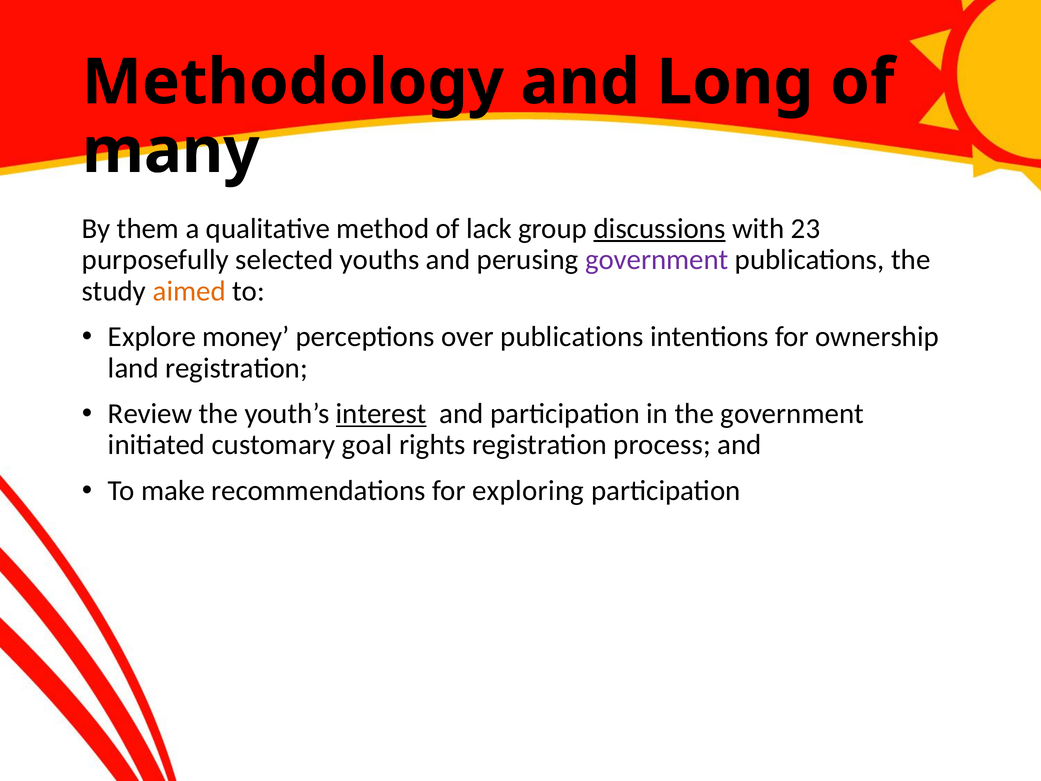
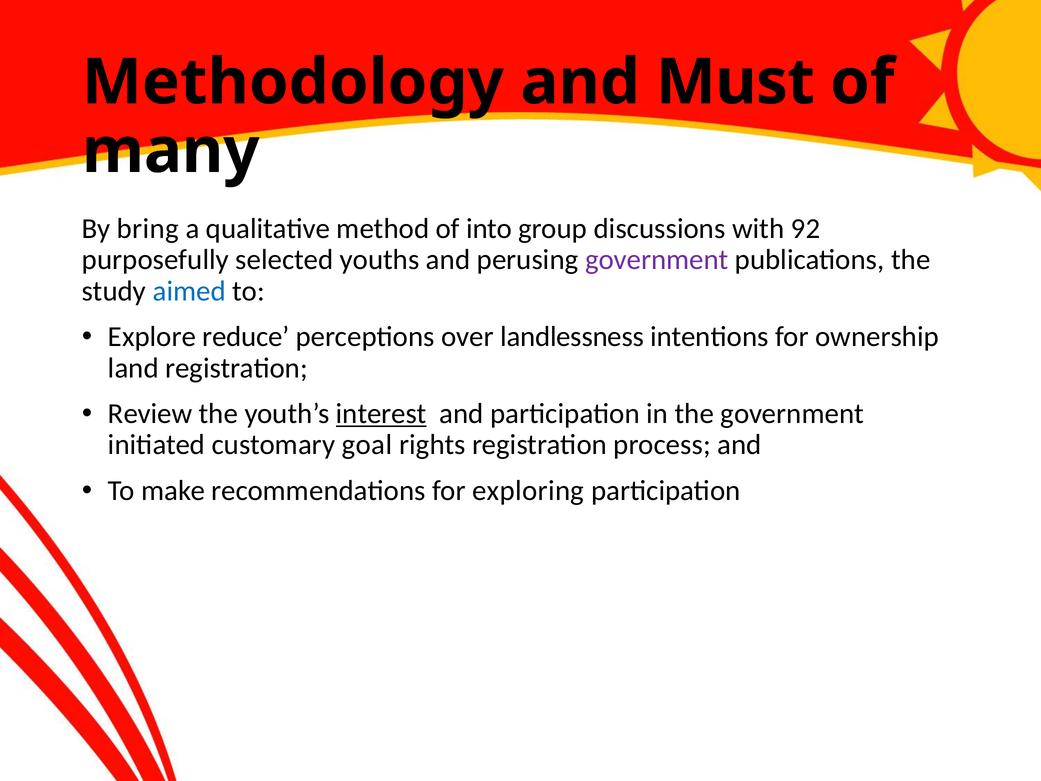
Long: Long -> Must
them: them -> bring
lack: lack -> into
discussions underline: present -> none
23: 23 -> 92
aimed colour: orange -> blue
money: money -> reduce
over publications: publications -> landlessness
